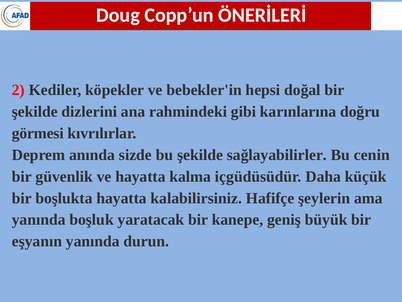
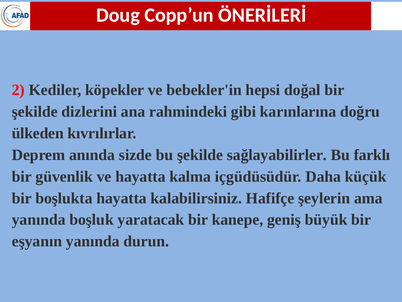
görmesi: görmesi -> ülkeden
cenin: cenin -> farklı
